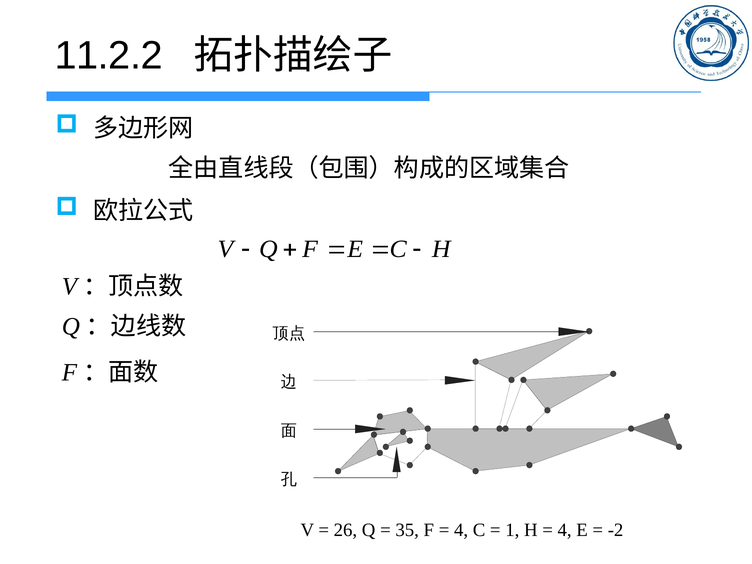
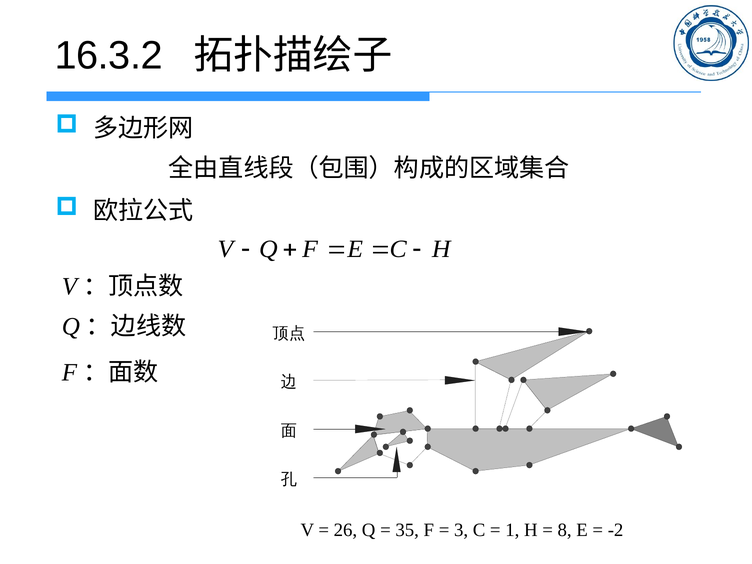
11.2.2: 11.2.2 -> 16.3.2
4 at (461, 530): 4 -> 3
4 at (565, 530): 4 -> 8
